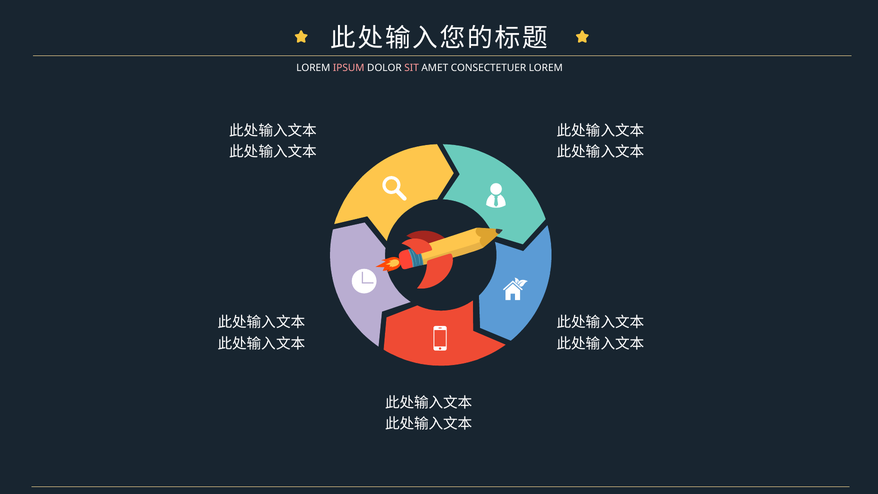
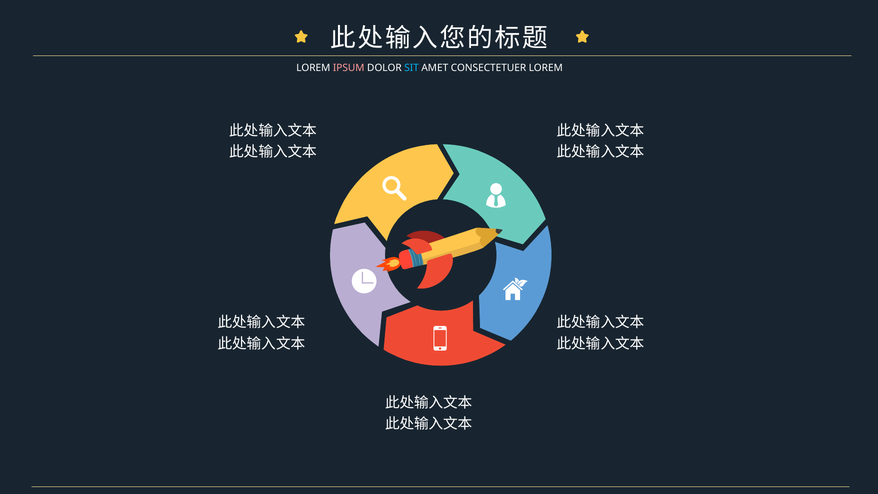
SIT colour: pink -> light blue
